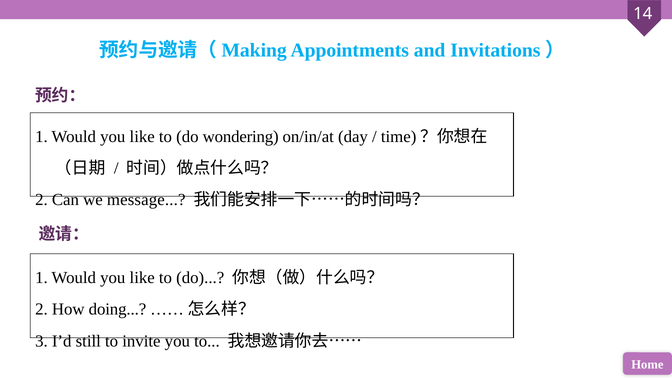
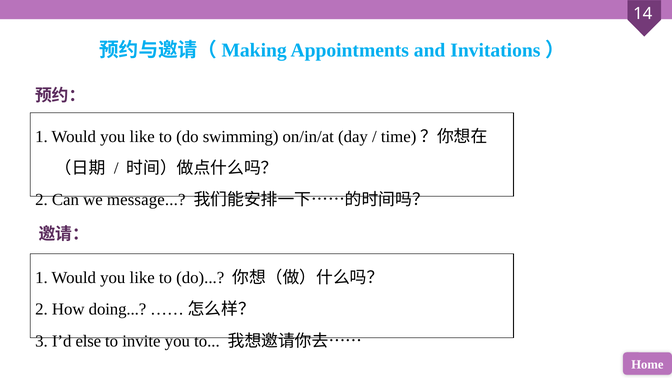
wondering: wondering -> swimming
still: still -> else
